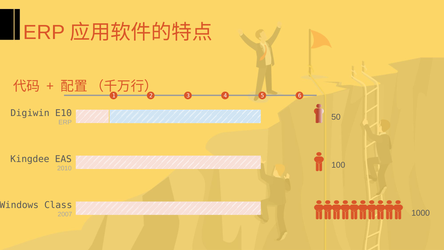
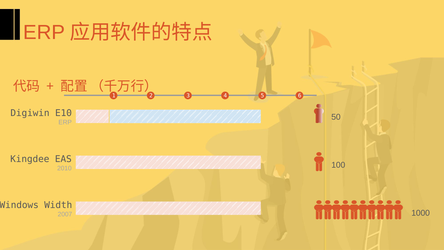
Class: Class -> Width
